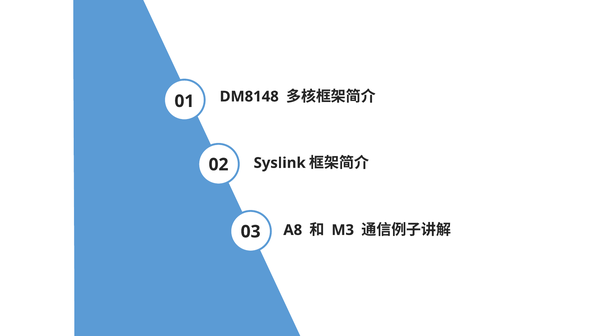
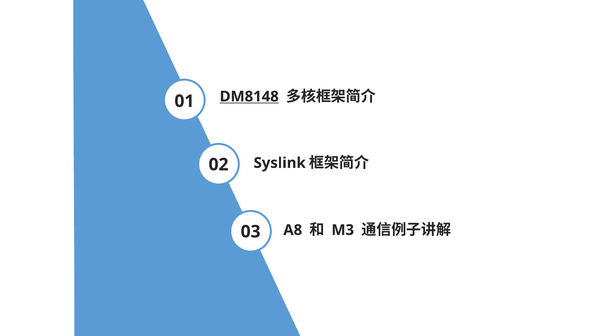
DM8148 underline: none -> present
